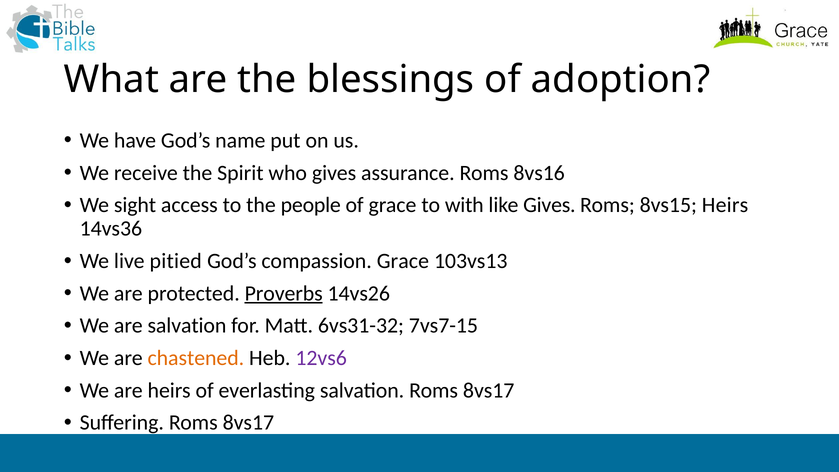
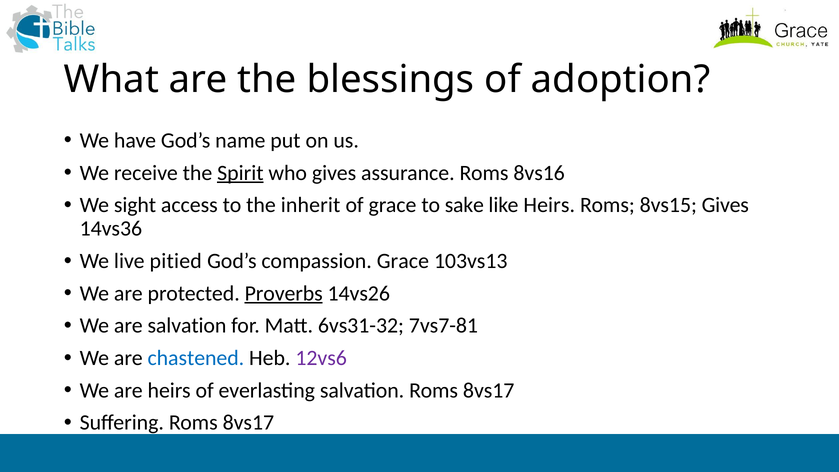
Spirit underline: none -> present
people: people -> inherit
with: with -> sake
like Gives: Gives -> Heirs
8vs15 Heirs: Heirs -> Gives
7vs7-15: 7vs7-15 -> 7vs7-81
chastened colour: orange -> blue
